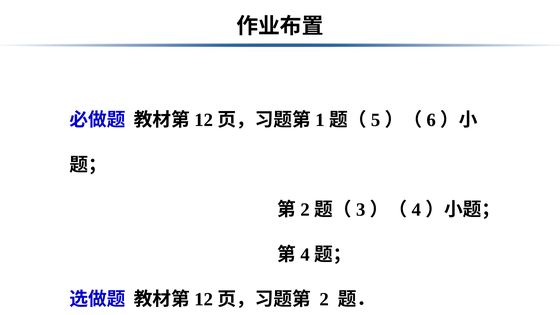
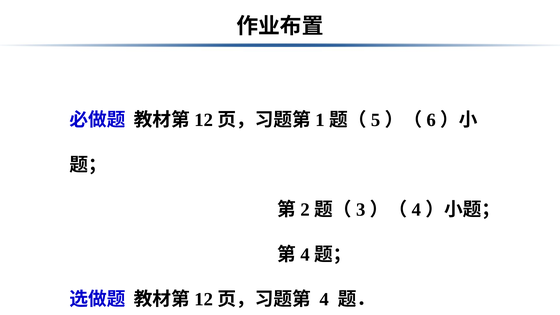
2: 2 -> 4
